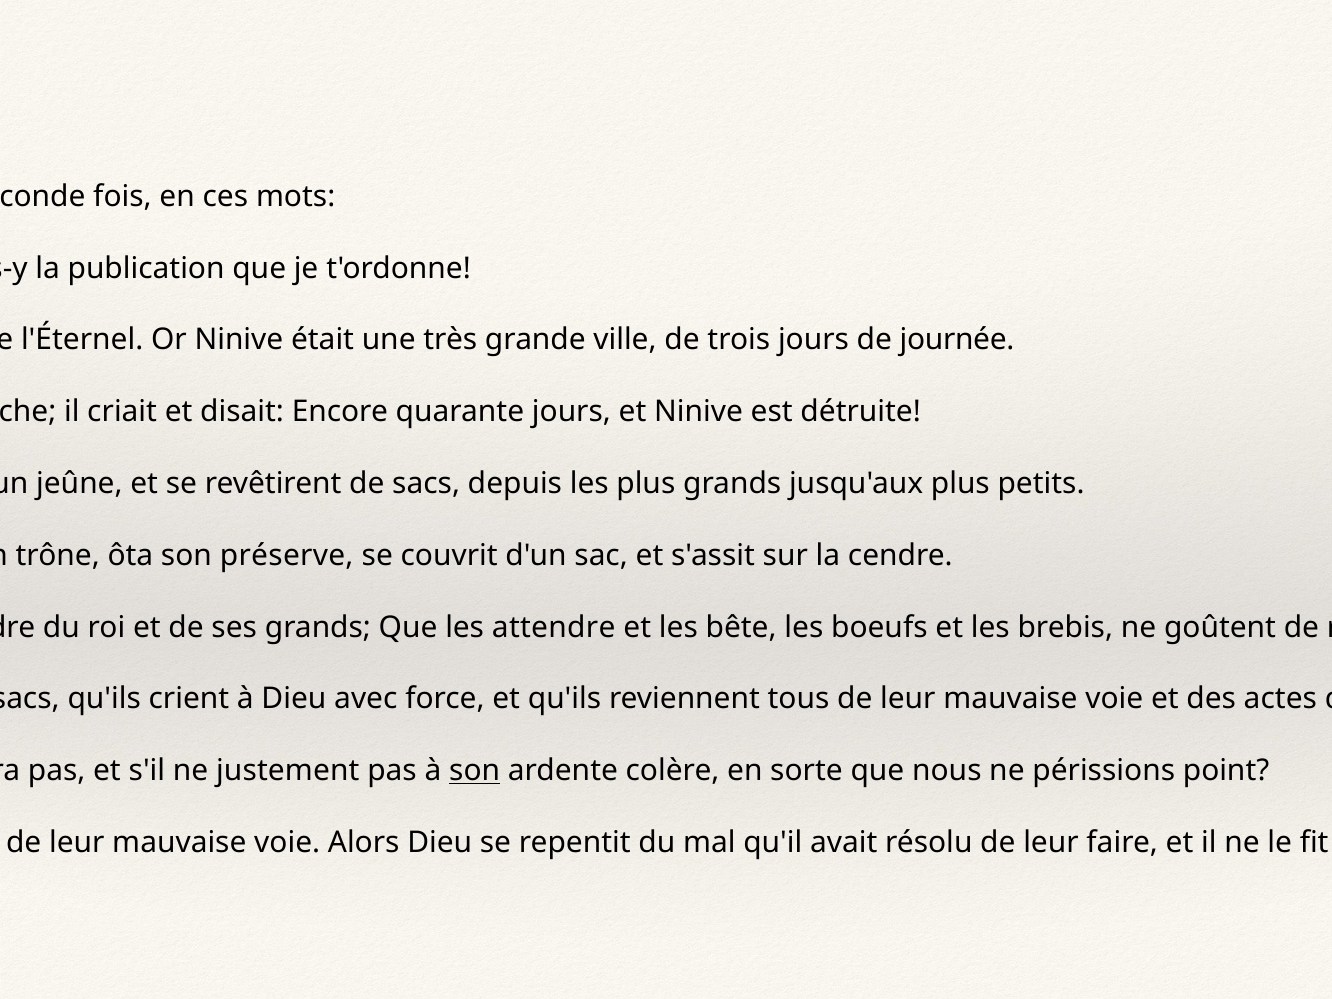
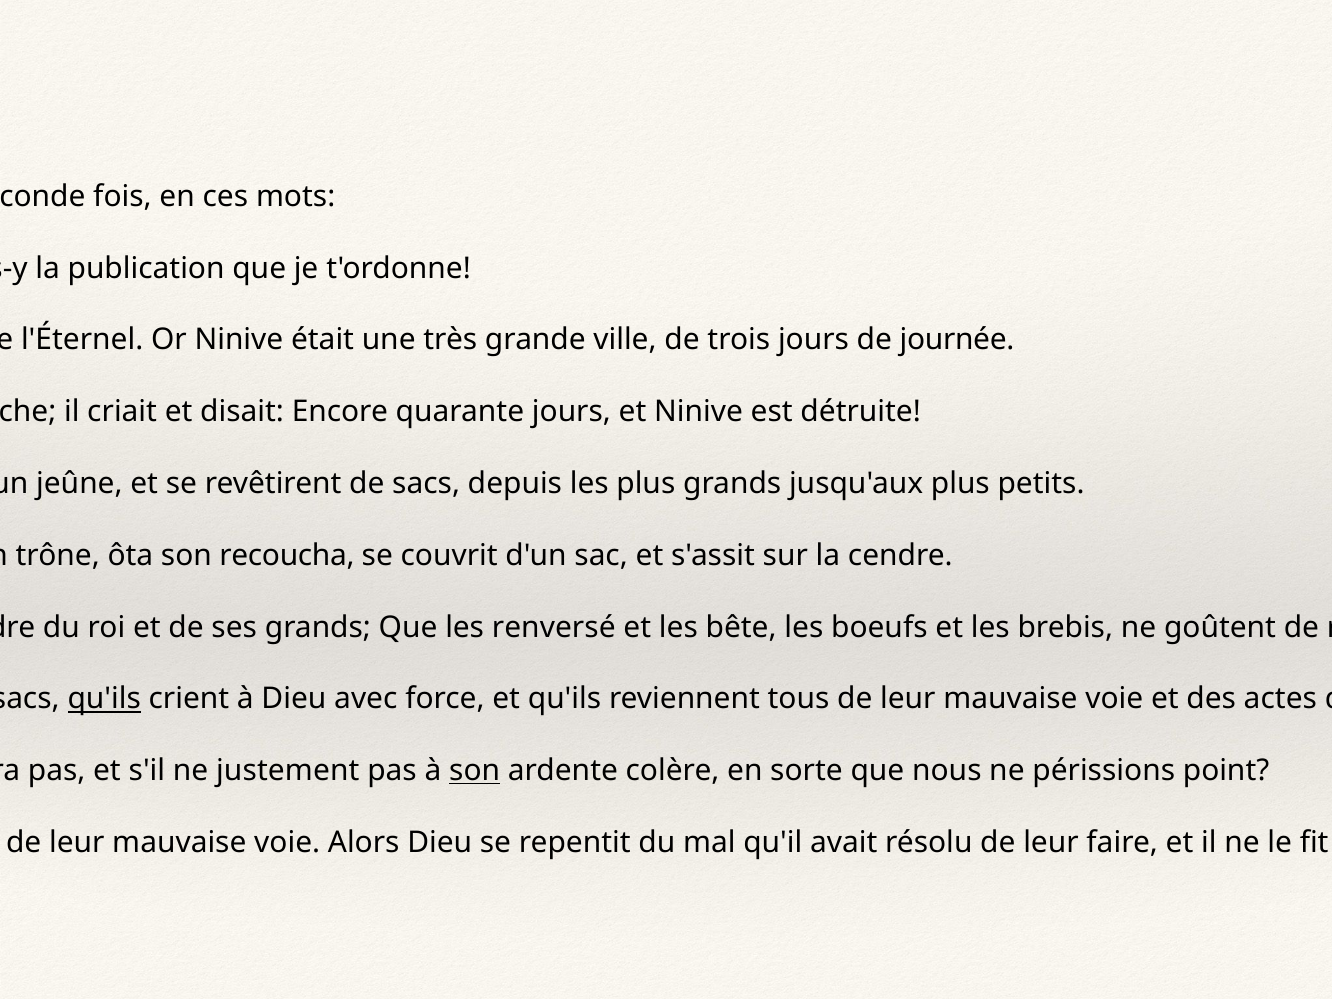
préserve: préserve -> recoucha
attendre: attendre -> renversé
qu'ils at (104, 699) underline: none -> present
